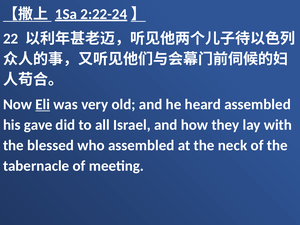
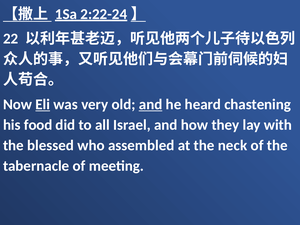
and at (151, 104) underline: none -> present
heard assembled: assembled -> chastening
gave: gave -> food
